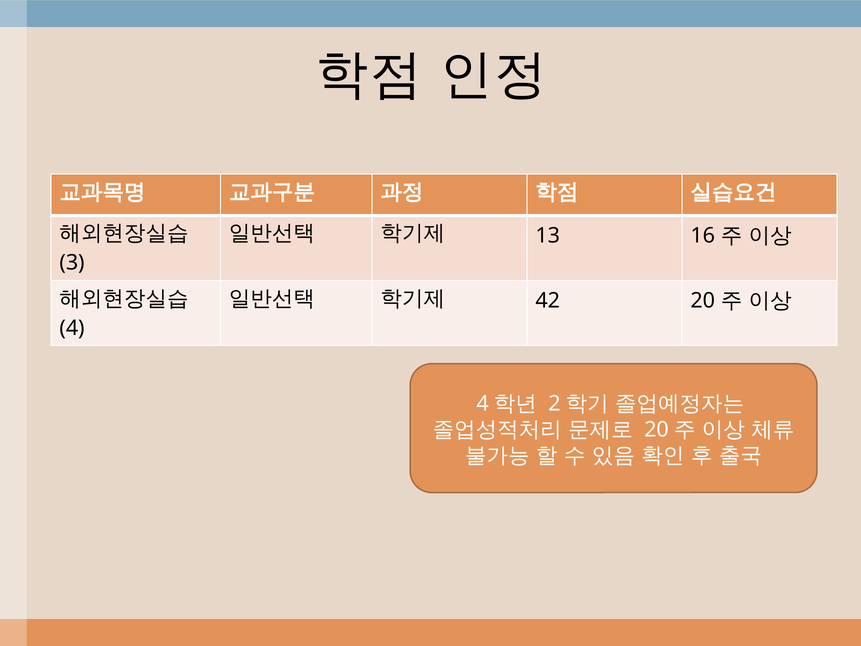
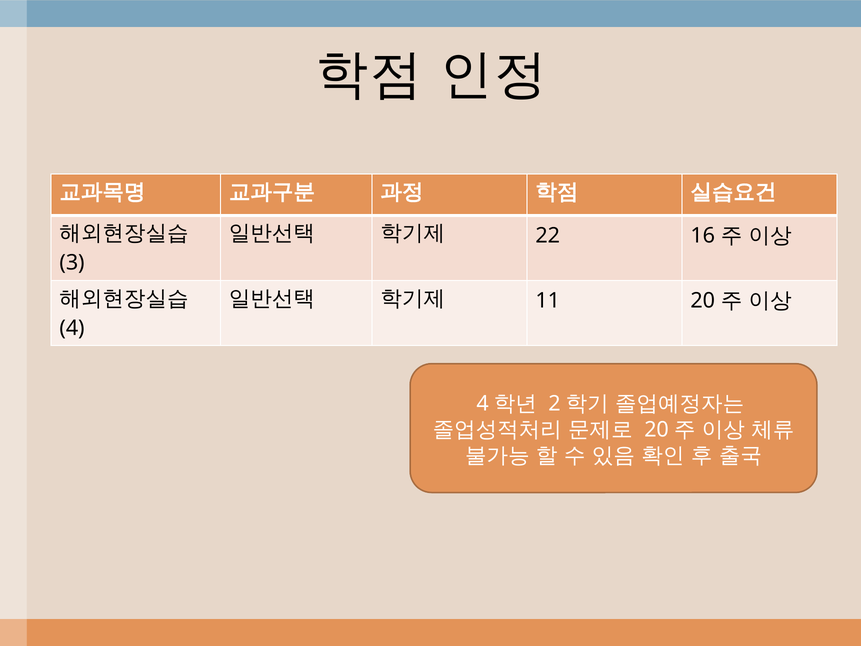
13: 13 -> 22
42: 42 -> 11
